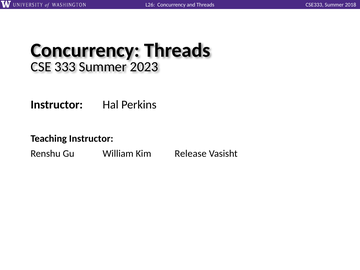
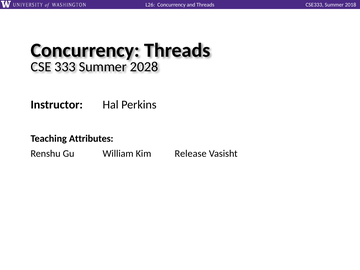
2023: 2023 -> 2028
Teaching Instructor: Instructor -> Attributes
